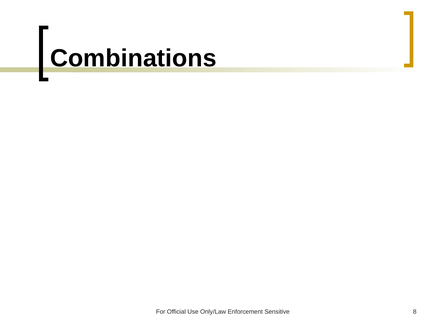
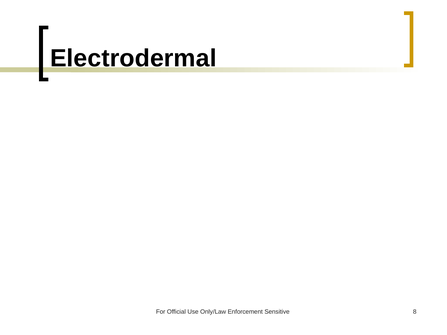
Combinations: Combinations -> Electrodermal
